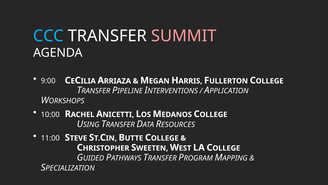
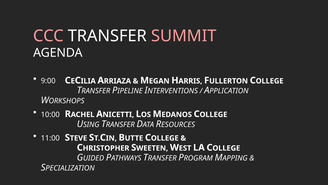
CCC colour: light blue -> pink
